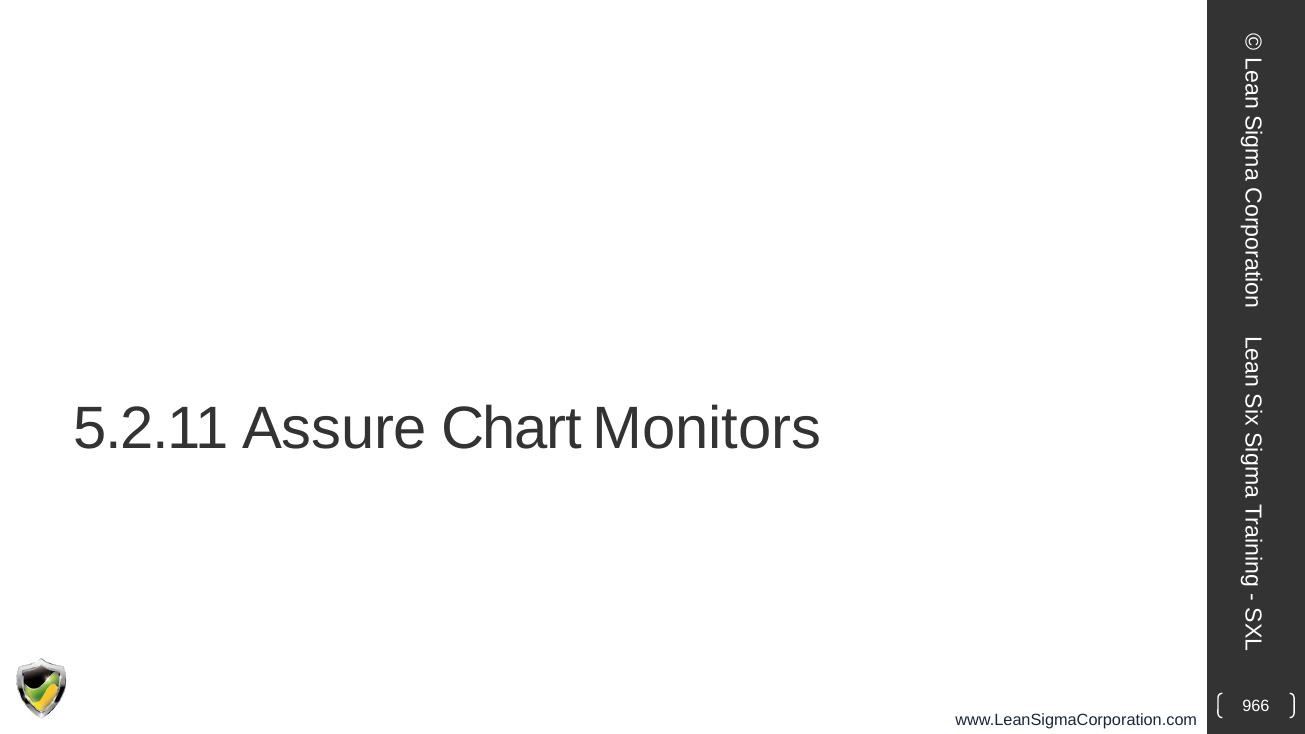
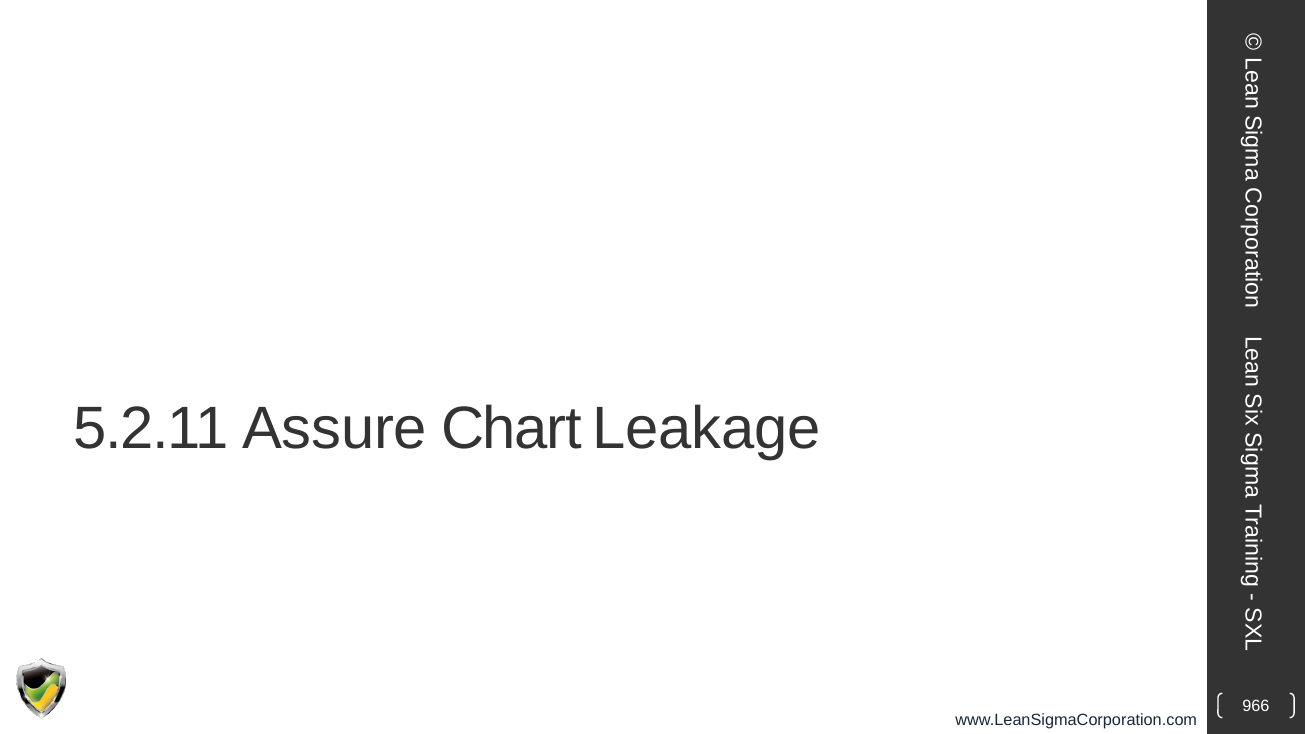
Monitors: Monitors -> Leakage
